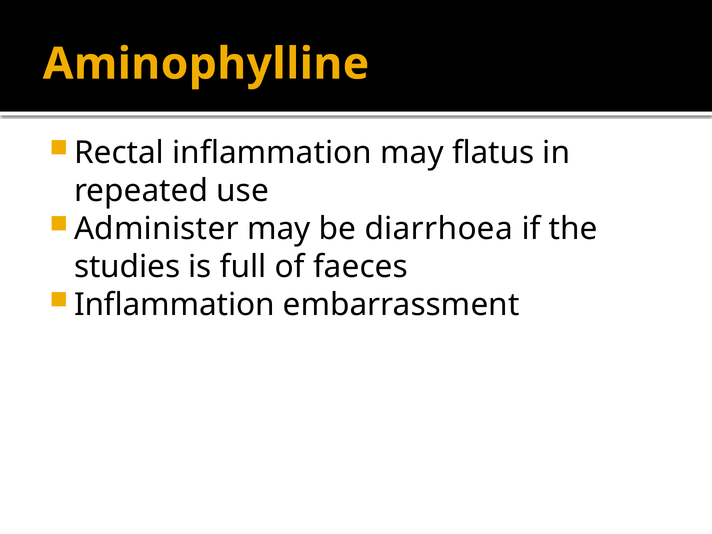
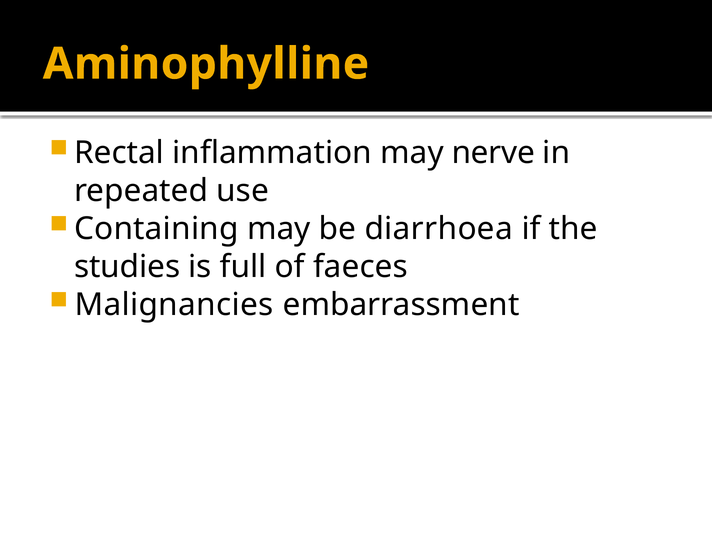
flatus: flatus -> nerve
Administer: Administer -> Containing
Inflammation at (174, 305): Inflammation -> Malignancies
